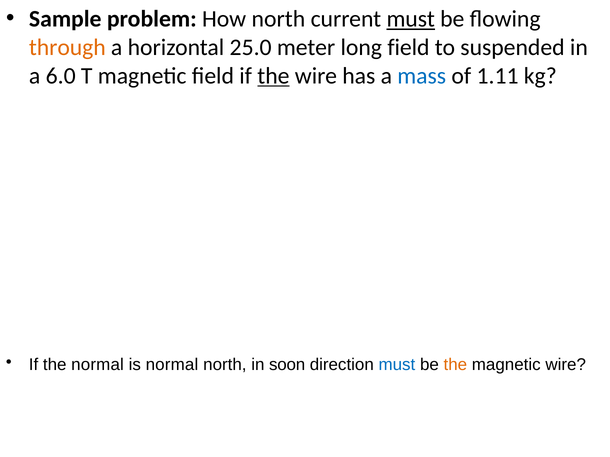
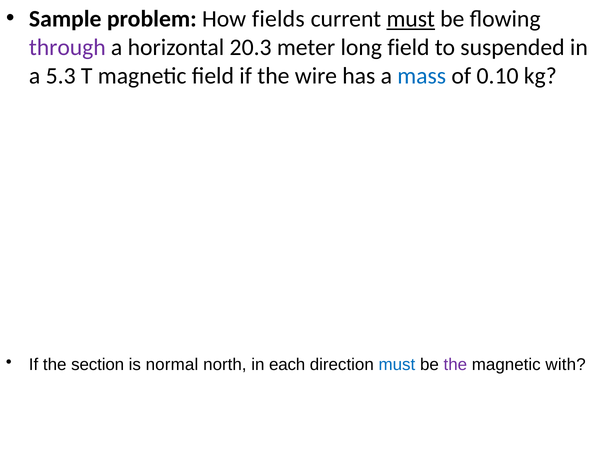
How north: north -> fields
through colour: orange -> purple
25.0: 25.0 -> 20.3
6.0: 6.0 -> 5.3
the at (273, 76) underline: present -> none
1.11: 1.11 -> 0.10
the normal: normal -> section
soon: soon -> each
the at (455, 365) colour: orange -> purple
magnetic wire: wire -> with
